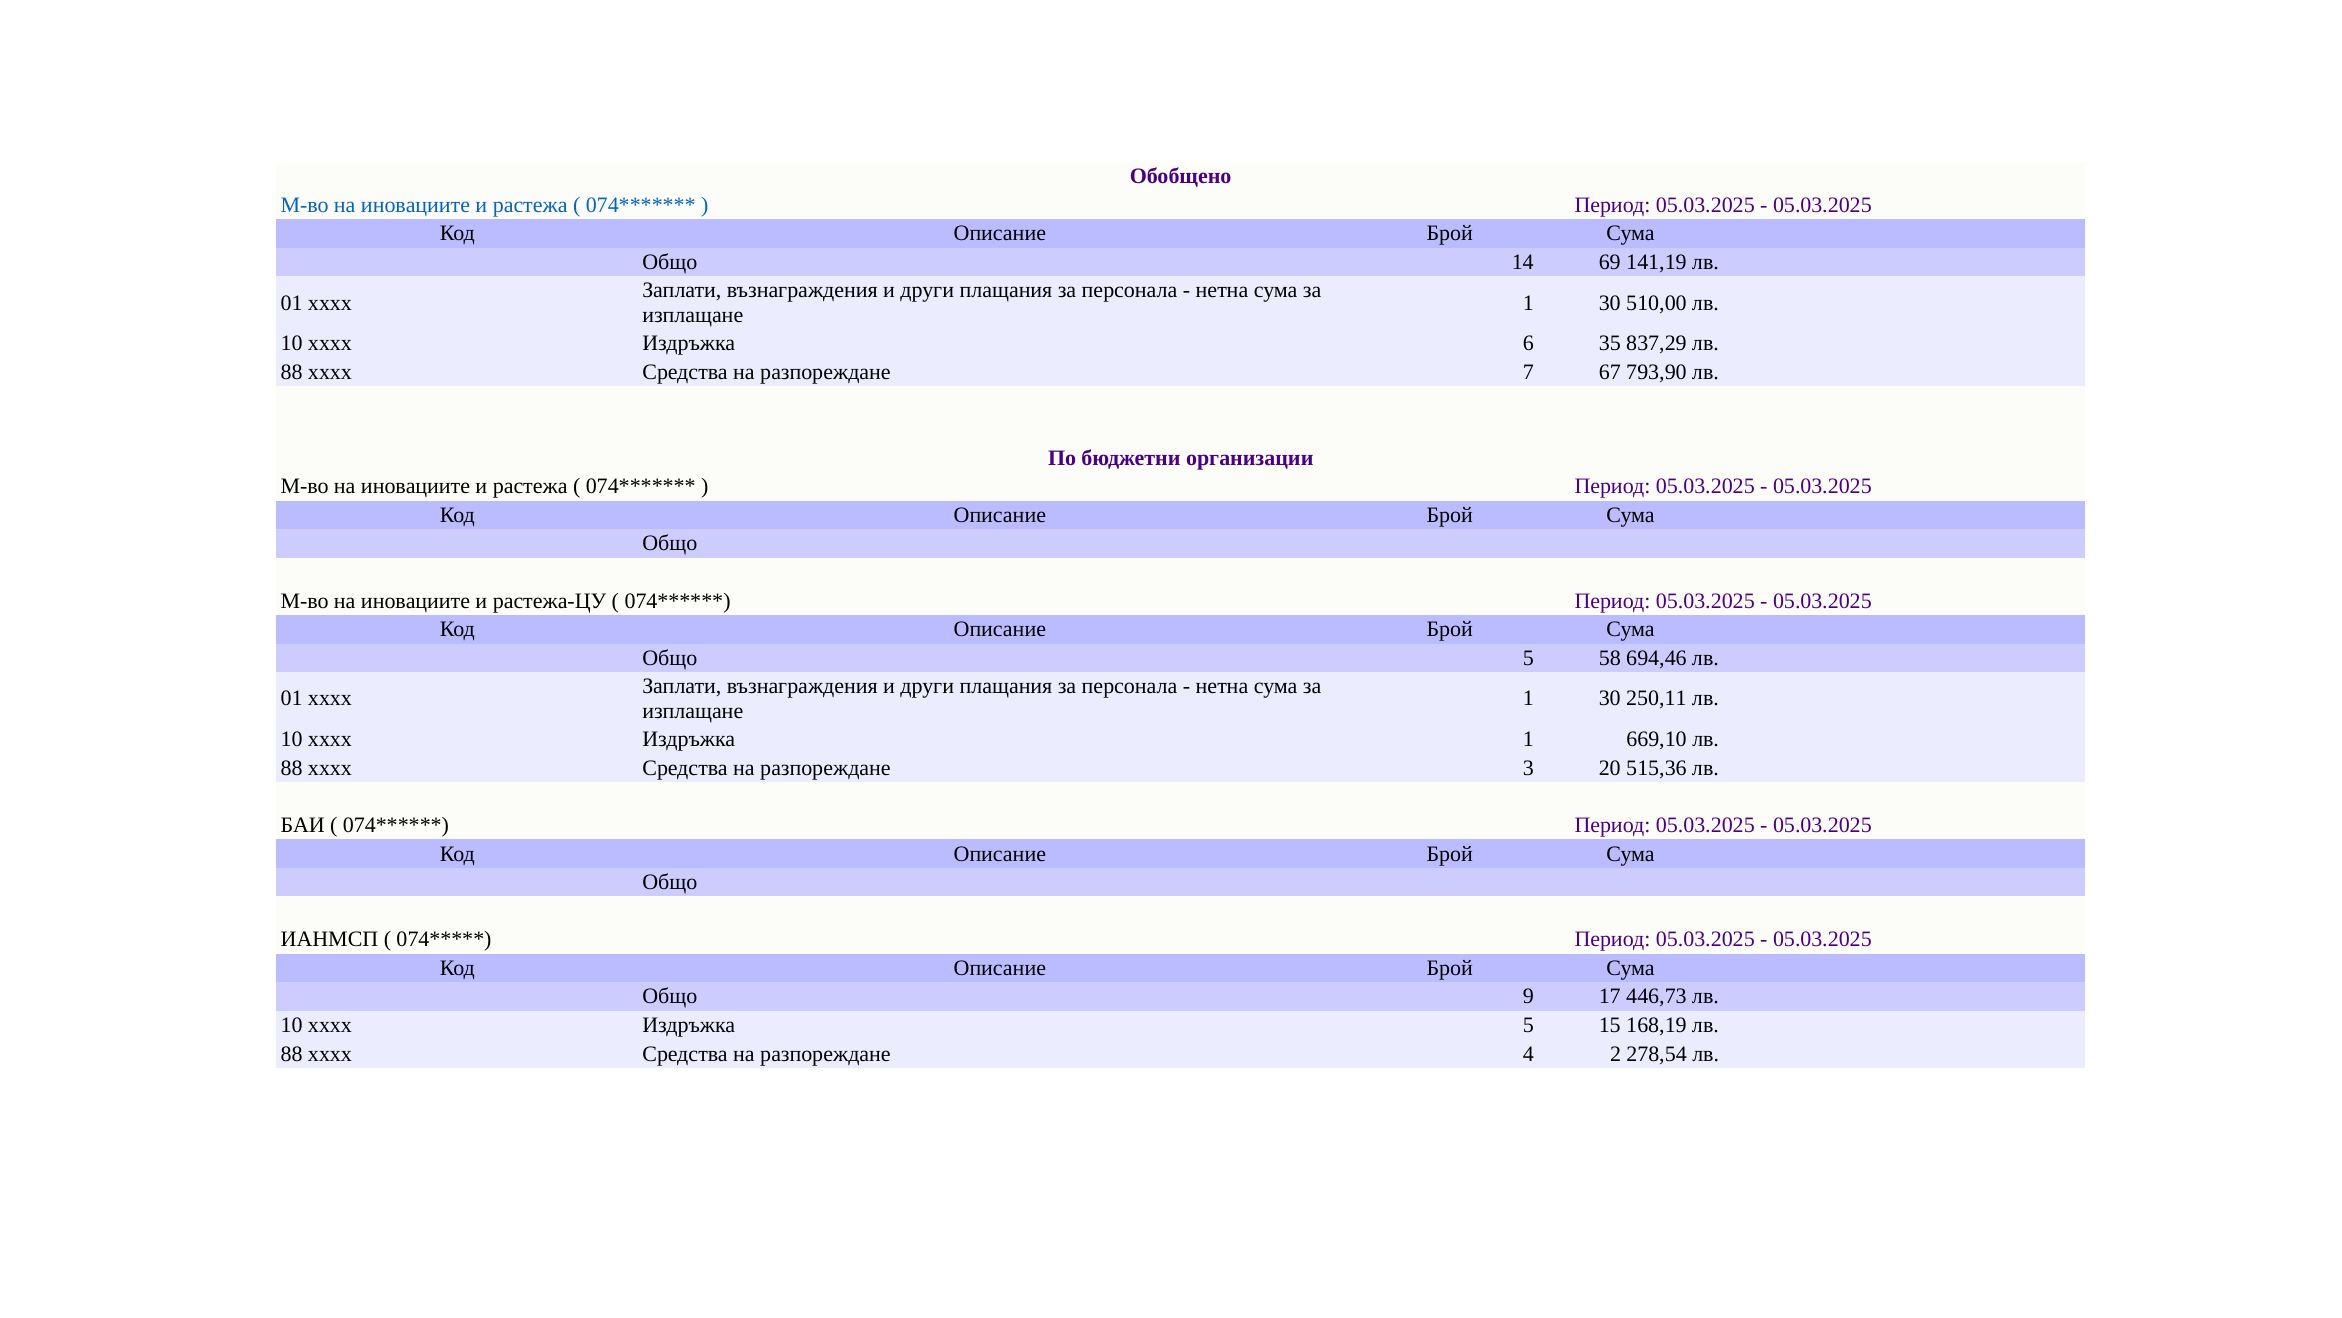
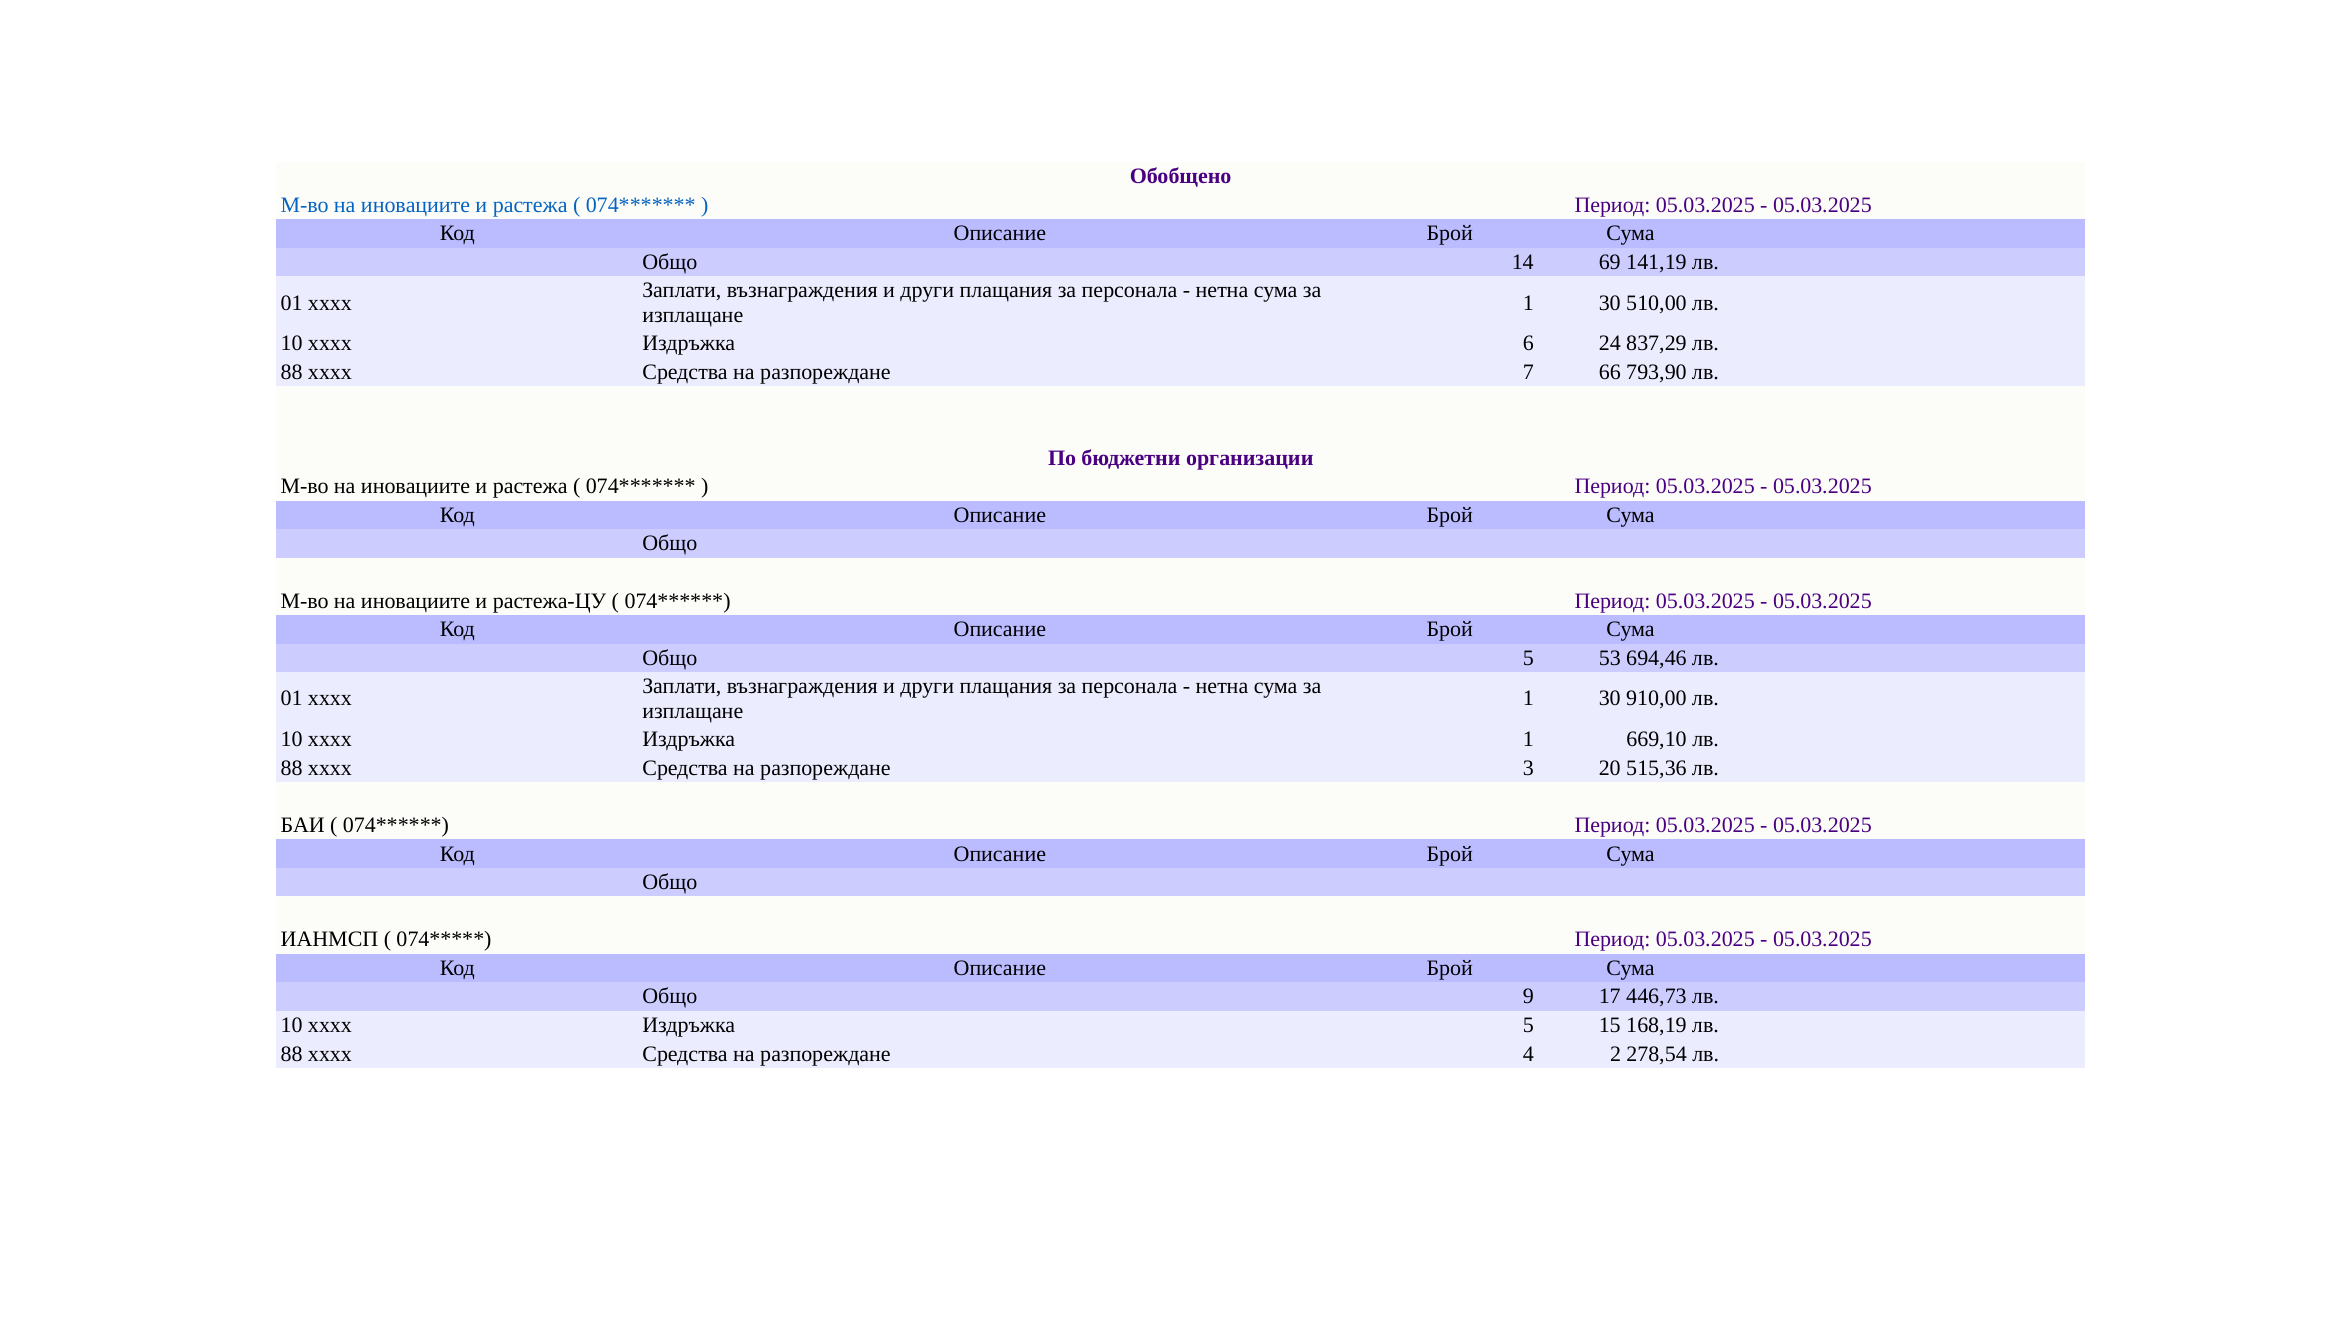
35: 35 -> 24
67: 67 -> 66
58: 58 -> 53
250,11: 250,11 -> 910,00
